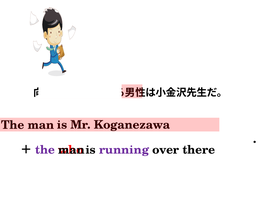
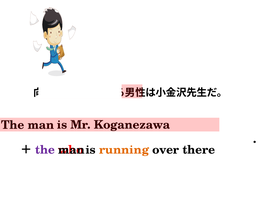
running colour: purple -> orange
